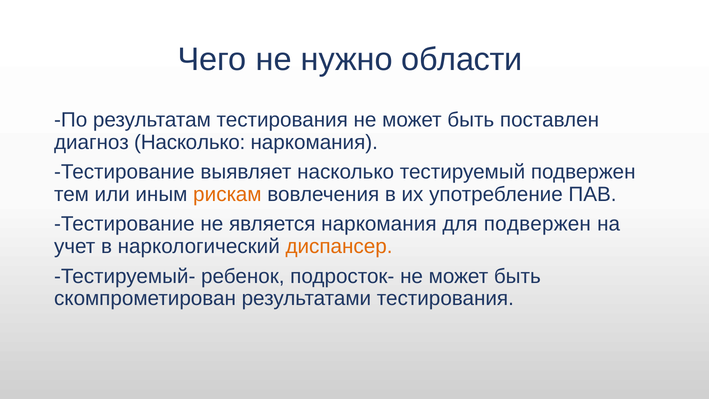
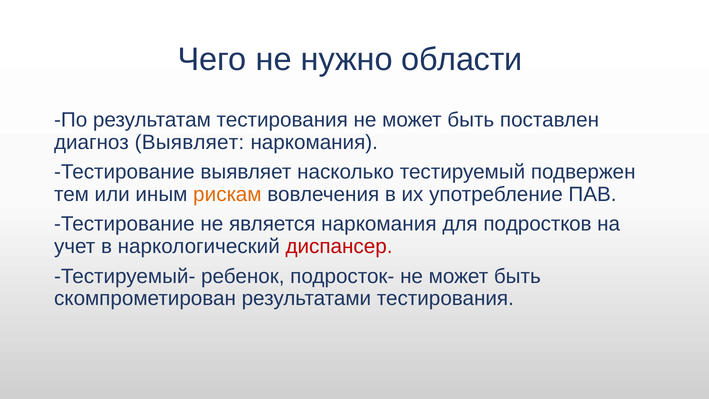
диагноз Насколько: Насколько -> Выявляет
для подвержен: подвержен -> подростков
диспансер colour: orange -> red
